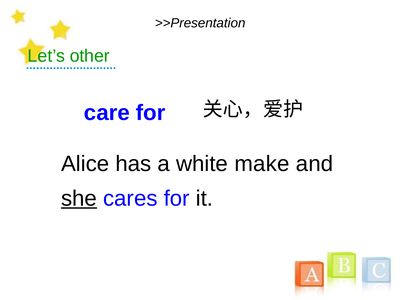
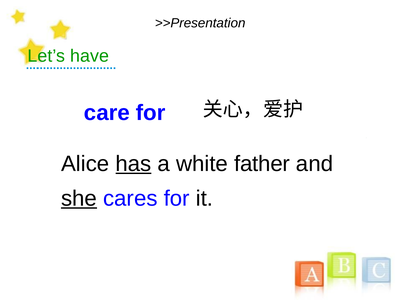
other: other -> have
has underline: none -> present
make: make -> father
